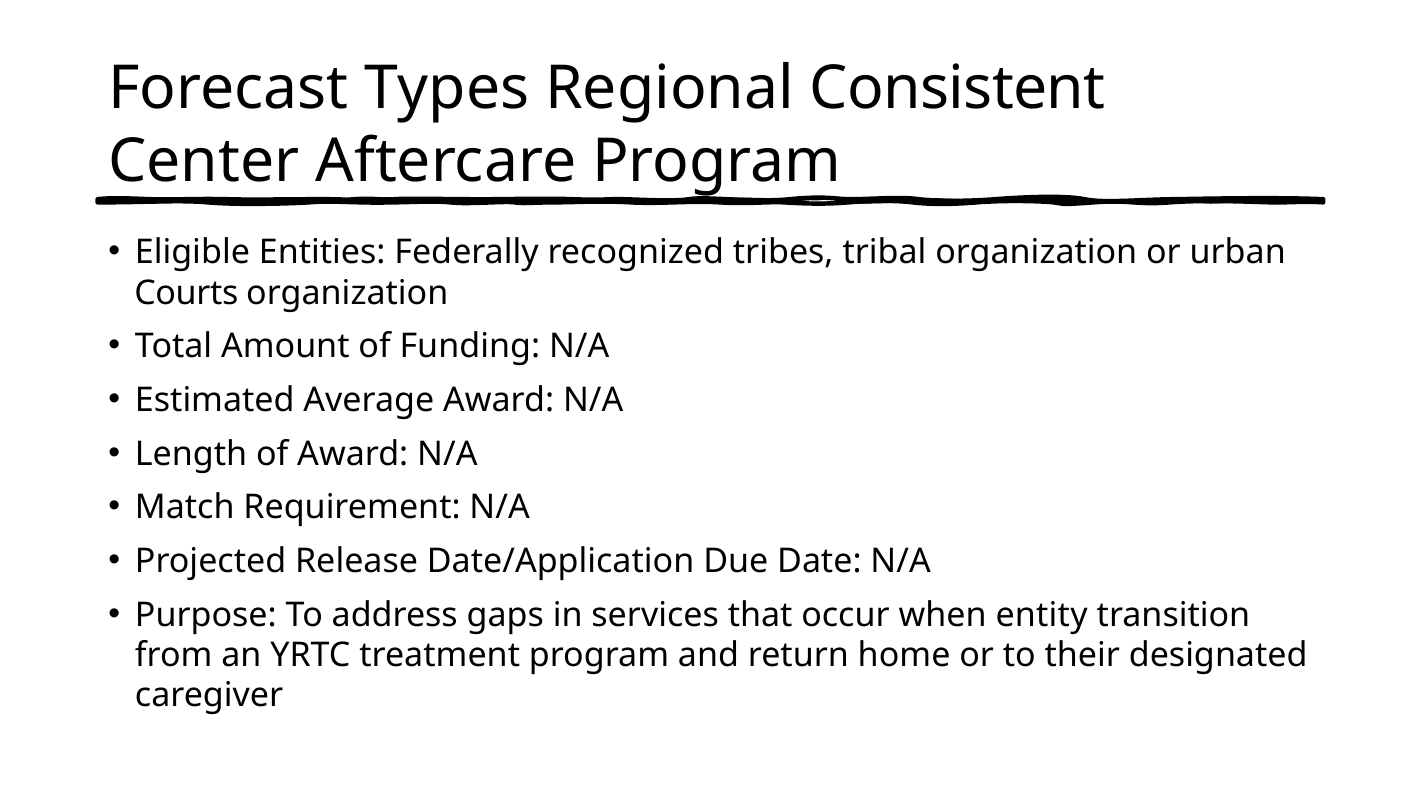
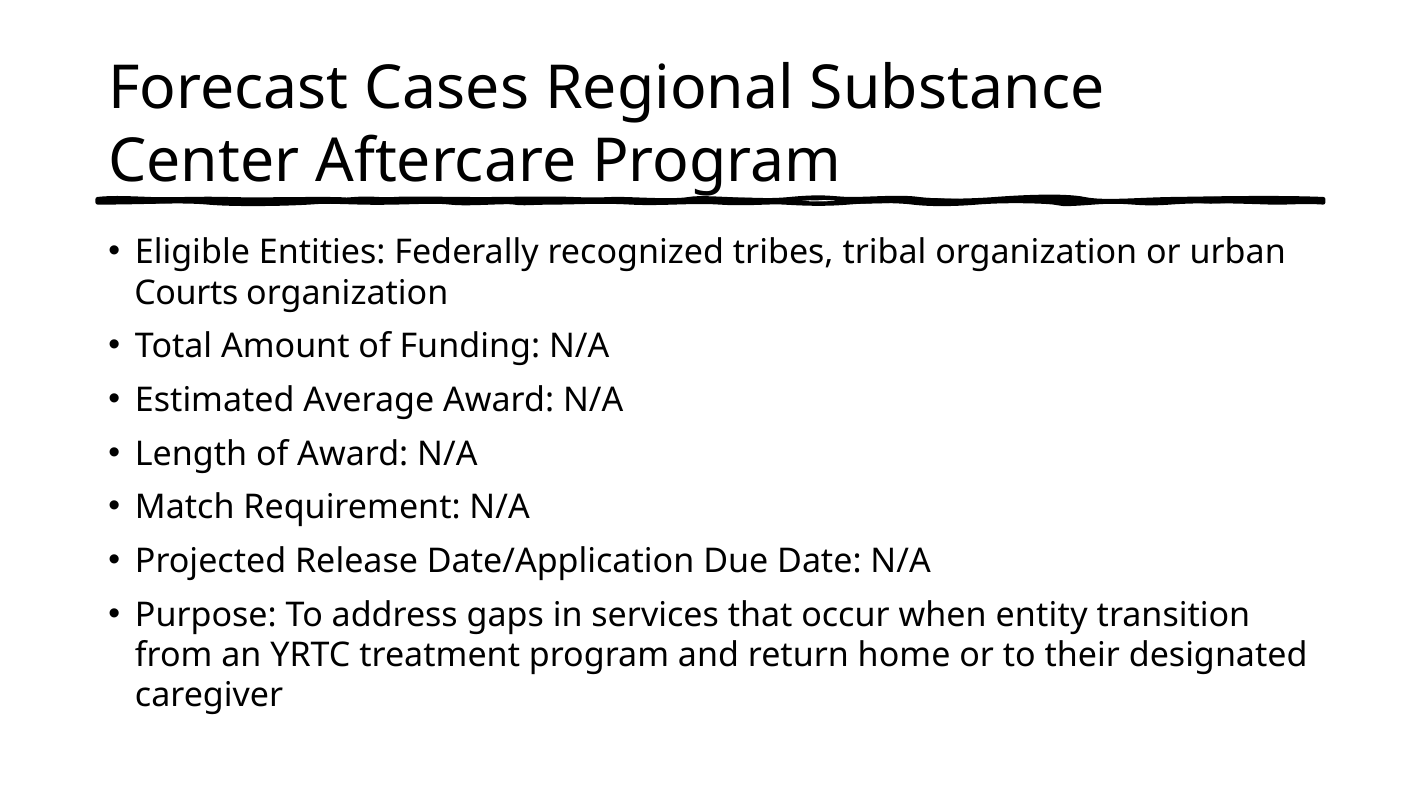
Types: Types -> Cases
Consistent: Consistent -> Substance
